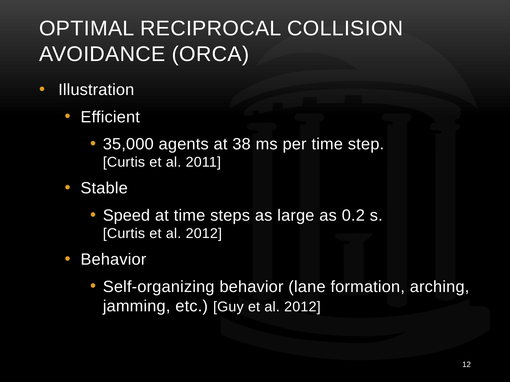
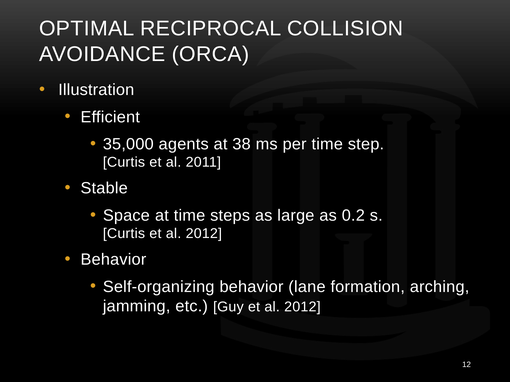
Speed: Speed -> Space
